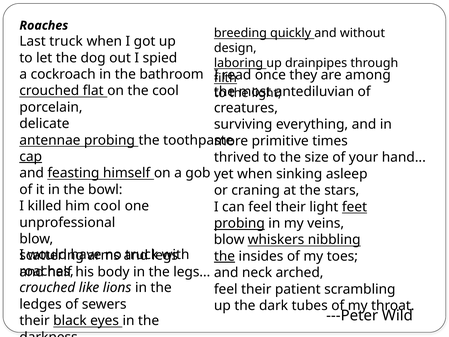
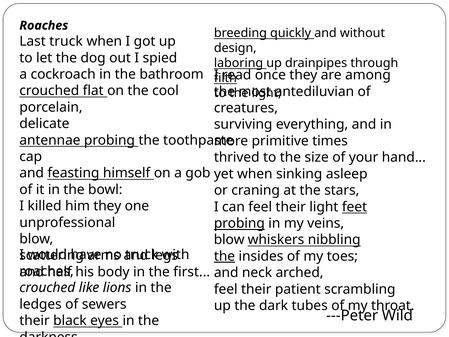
cap underline: present -> none
him cool: cool -> they
the legs: legs -> first
